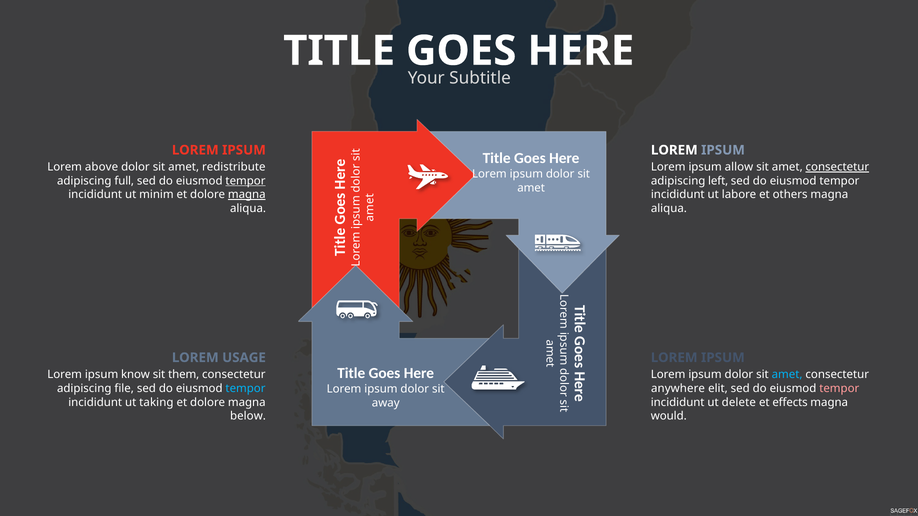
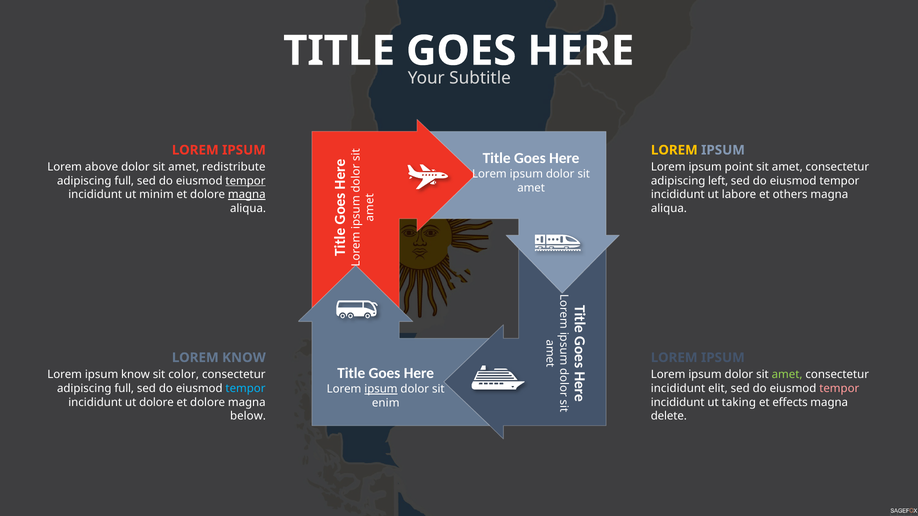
LOREM at (674, 150) colour: white -> yellow
allow: allow -> point
consectetur at (837, 167) underline: present -> none
LOREM USAGE: USAGE -> KNOW
them: them -> color
amet at (787, 375) colour: light blue -> light green
file at (124, 389): file -> full
anywhere at (678, 389): anywhere -> incididunt
ipsum at (381, 389) underline: none -> present
ut taking: taking -> dolore
delete: delete -> taking
away: away -> enim
would: would -> delete
